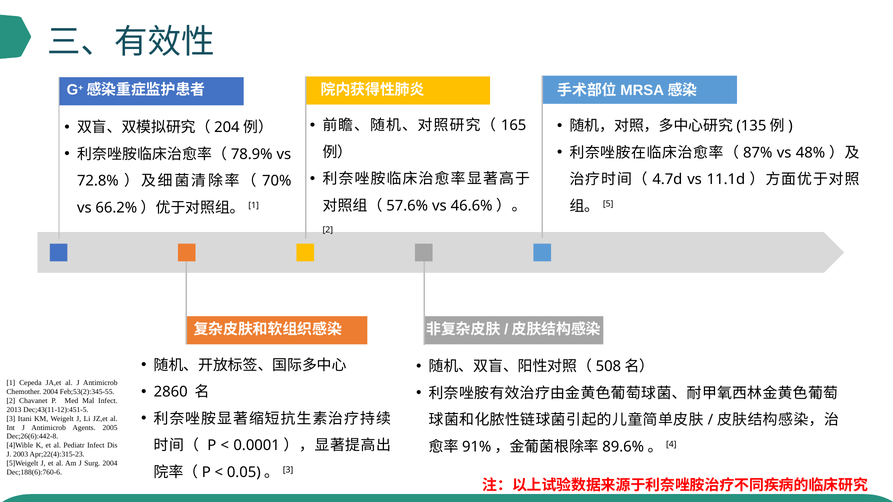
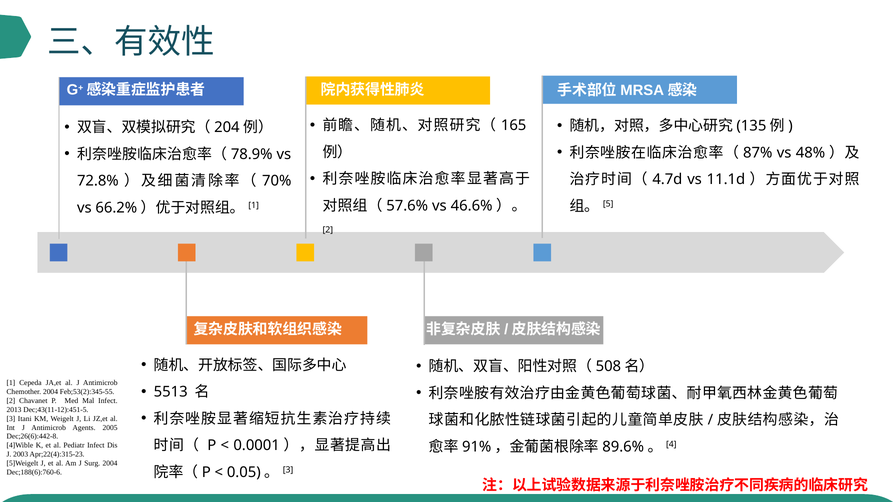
2860: 2860 -> 5513
